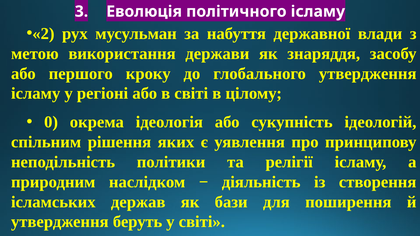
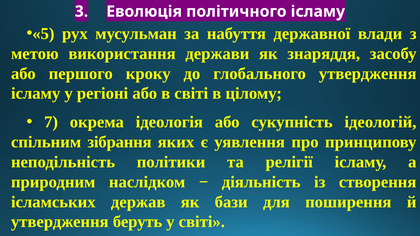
2: 2 -> 5
0: 0 -> 7
рішення: рішення -> зібрання
